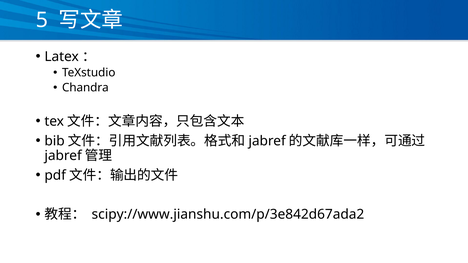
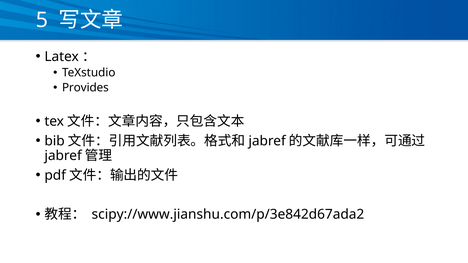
Chandra: Chandra -> Provides
